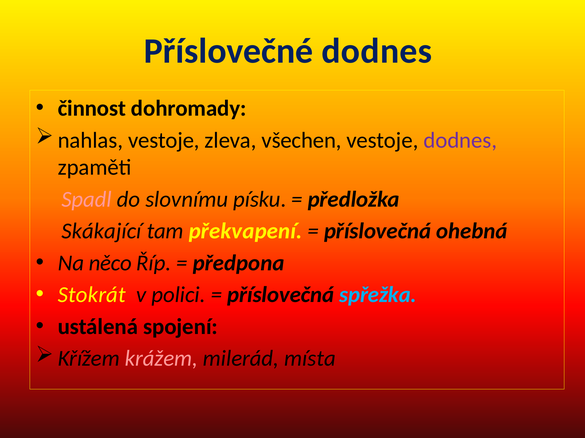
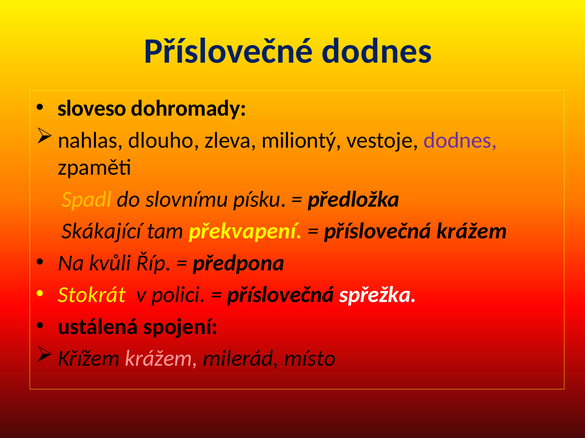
činnost: činnost -> sloveso
nahlas vestoje: vestoje -> dlouho
všechen: všechen -> miliontý
Spadl colour: pink -> yellow
příslovečná ohebná: ohebná -> krážem
něco: něco -> kvůli
spřežka colour: light blue -> white
místa: místa -> místo
